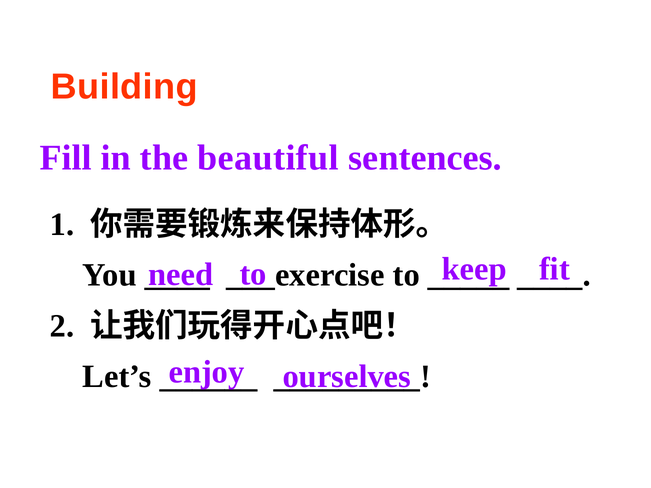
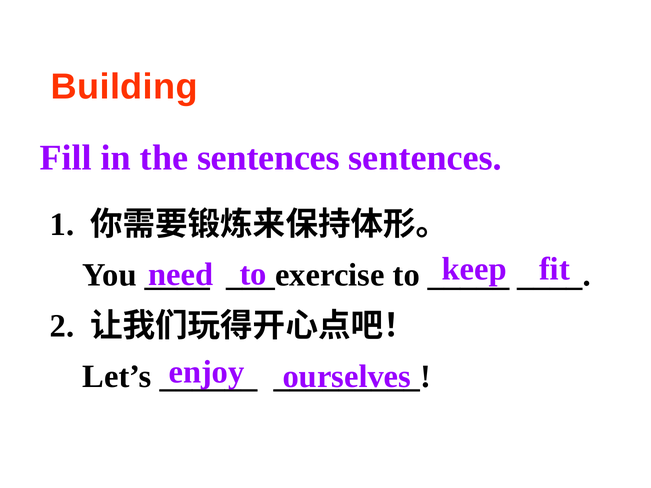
the beautiful: beautiful -> sentences
